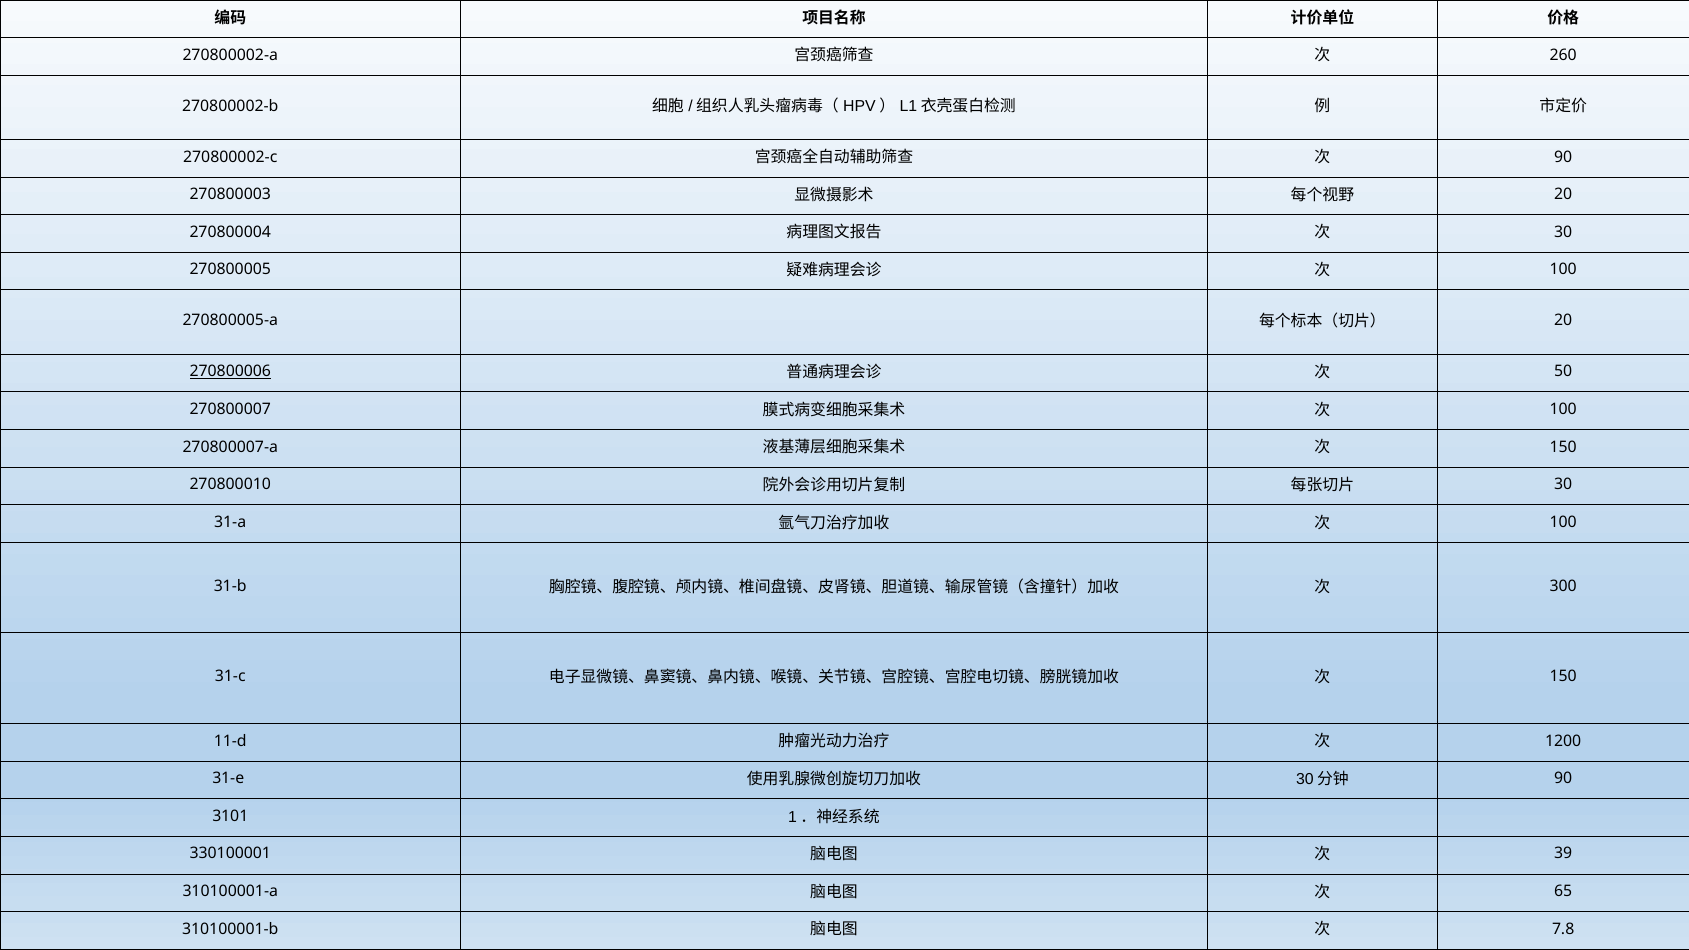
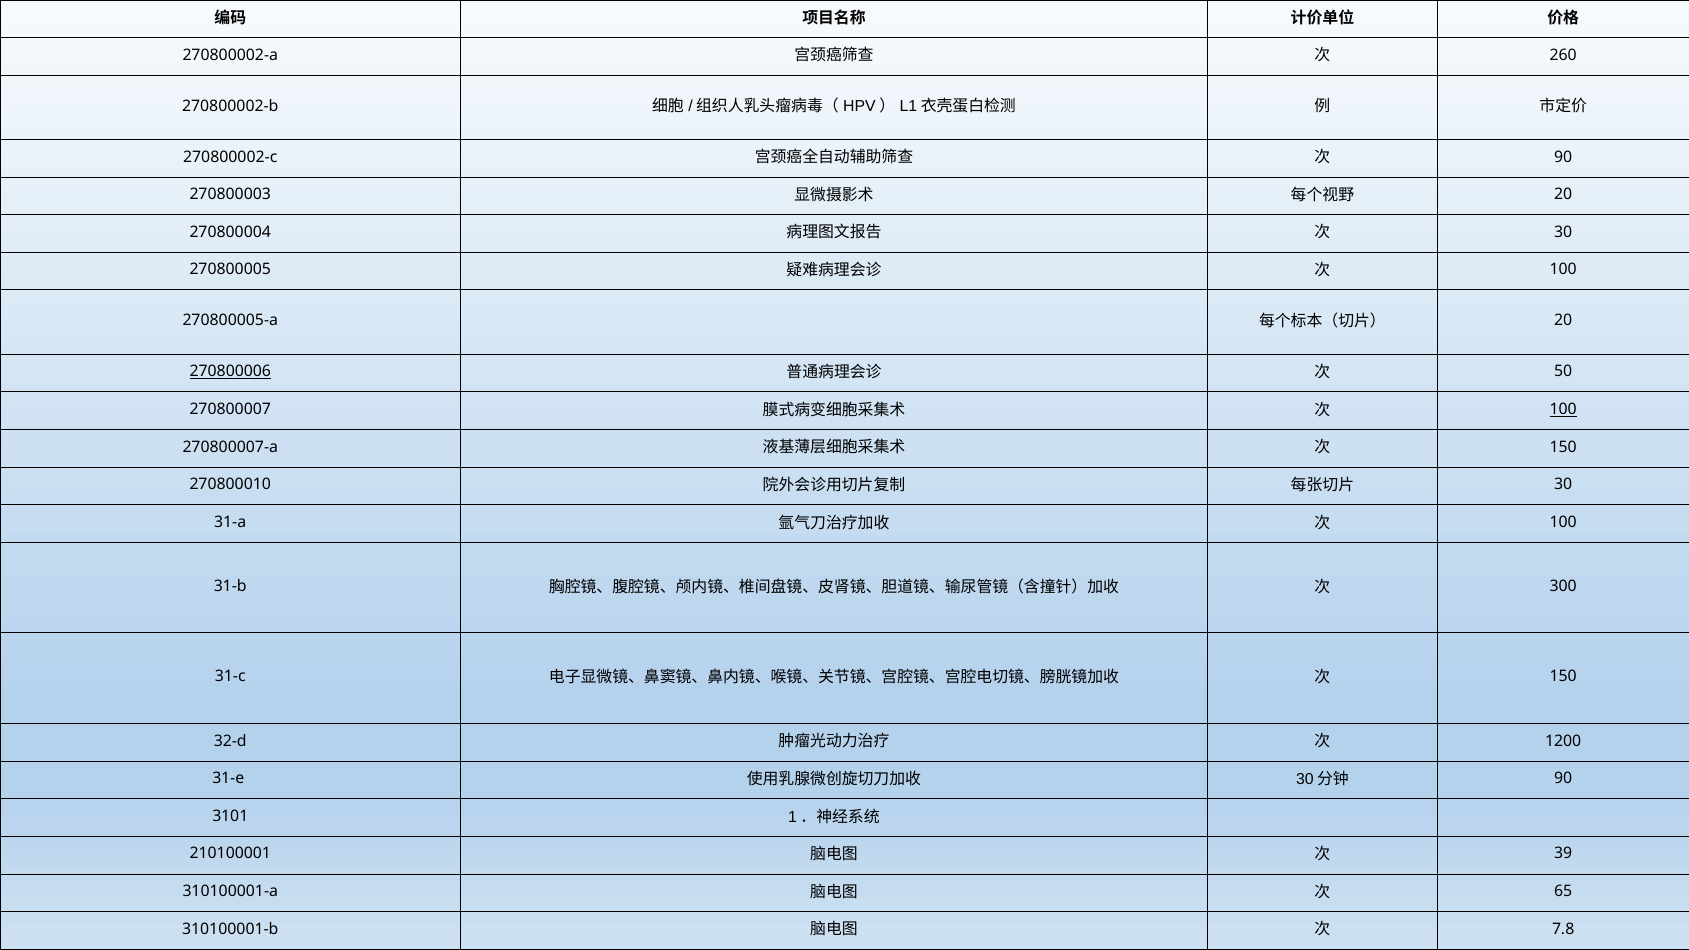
100 at (1563, 409) underline: none -> present
11-d: 11-d -> 32-d
330100001: 330100001 -> 210100001
